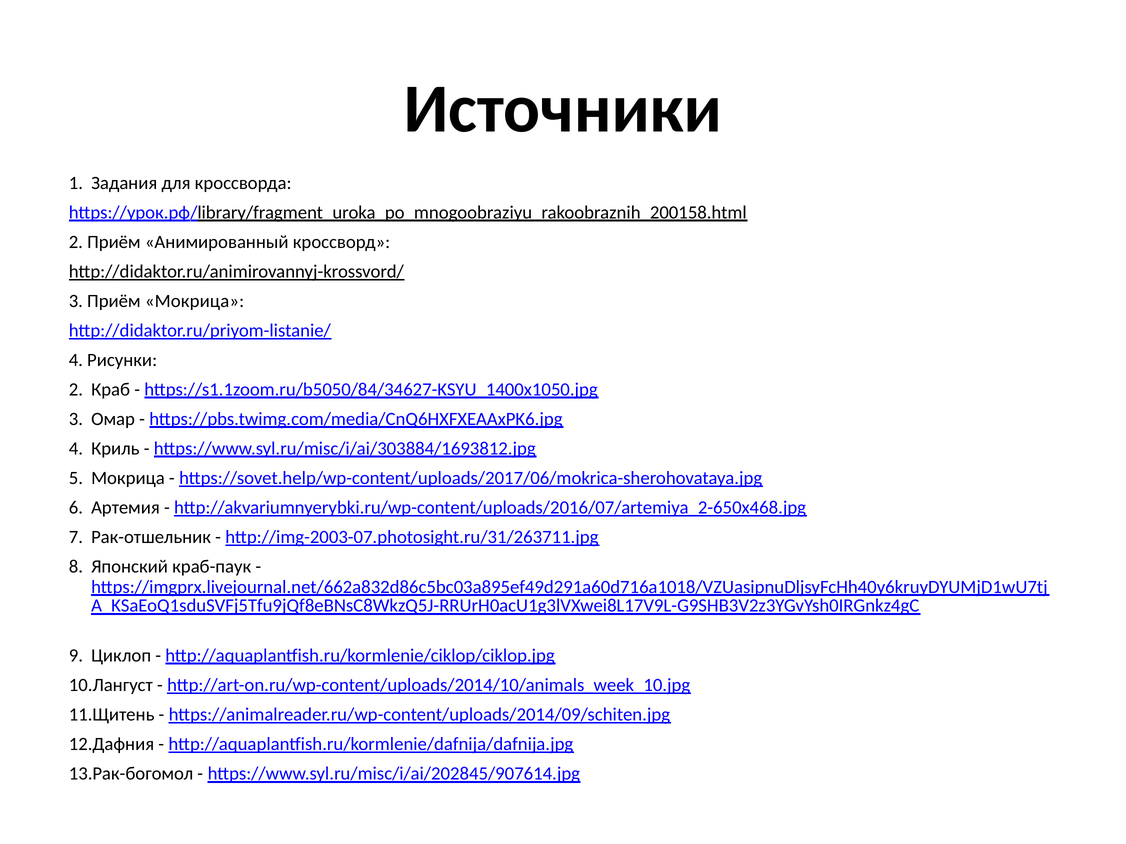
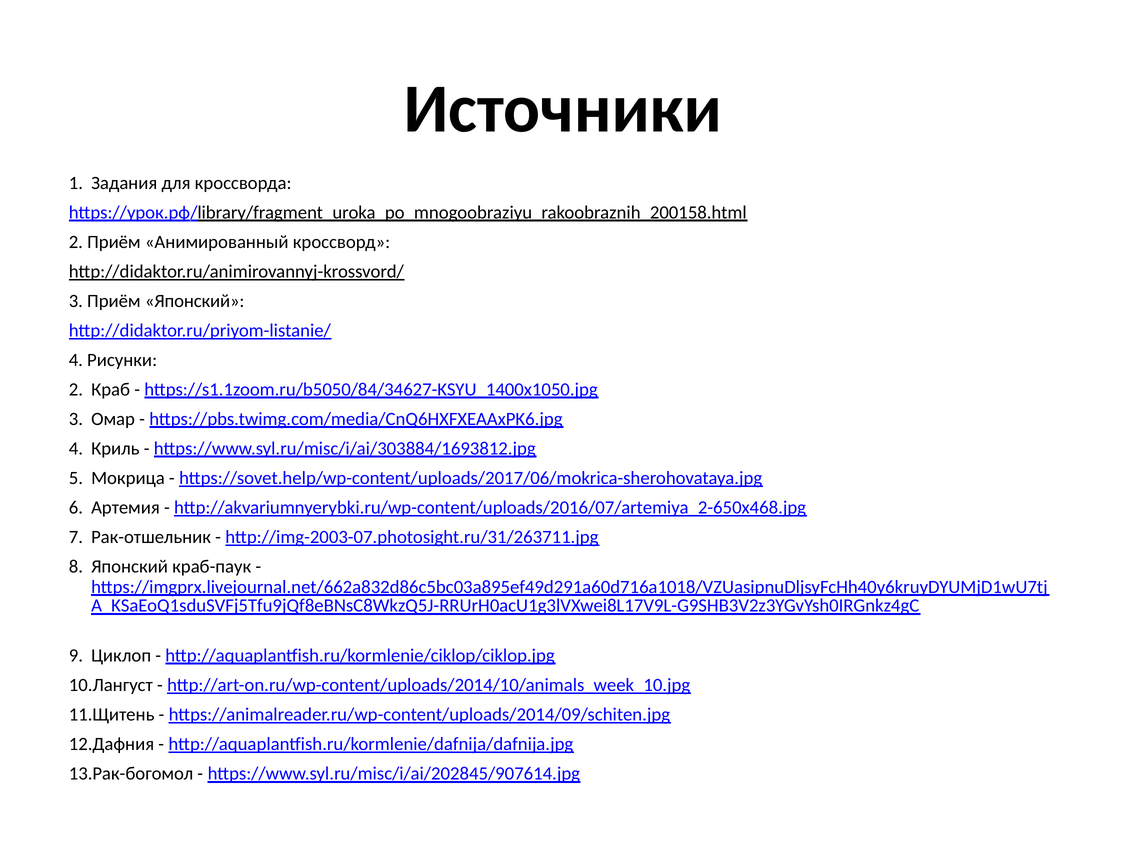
Приём Мокрица: Мокрица -> Японский
